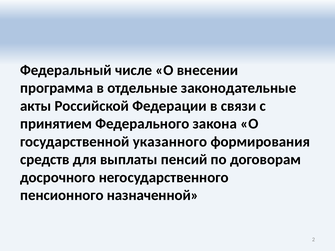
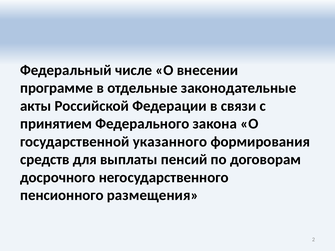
программа: программа -> программе
назначенной: назначенной -> размещения
